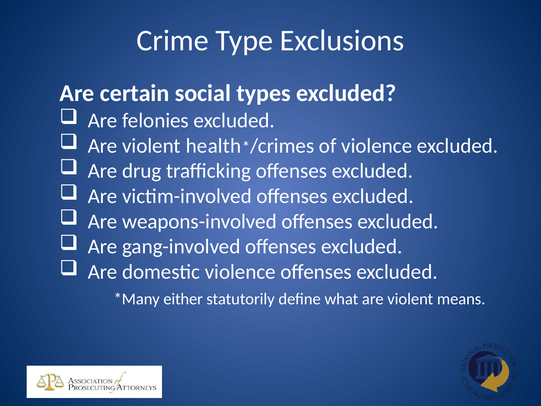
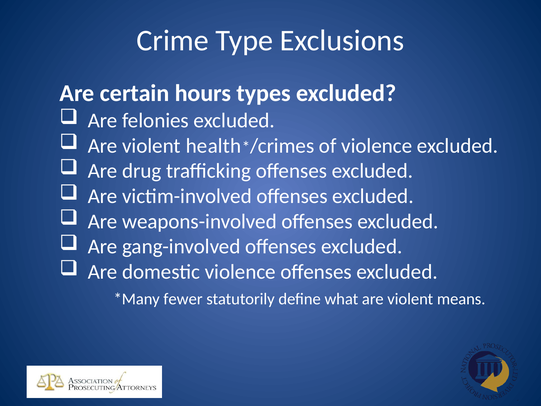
social: social -> hours
either: either -> fewer
